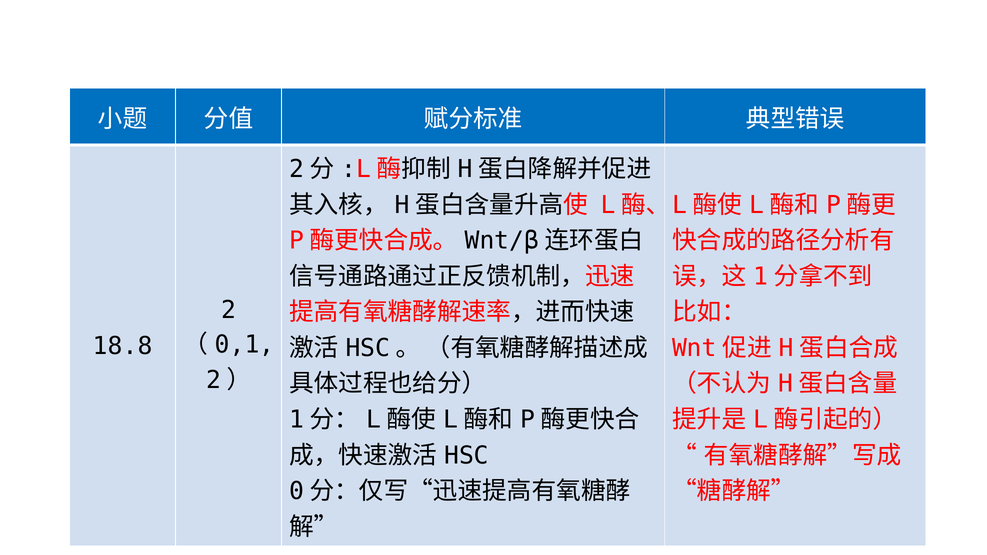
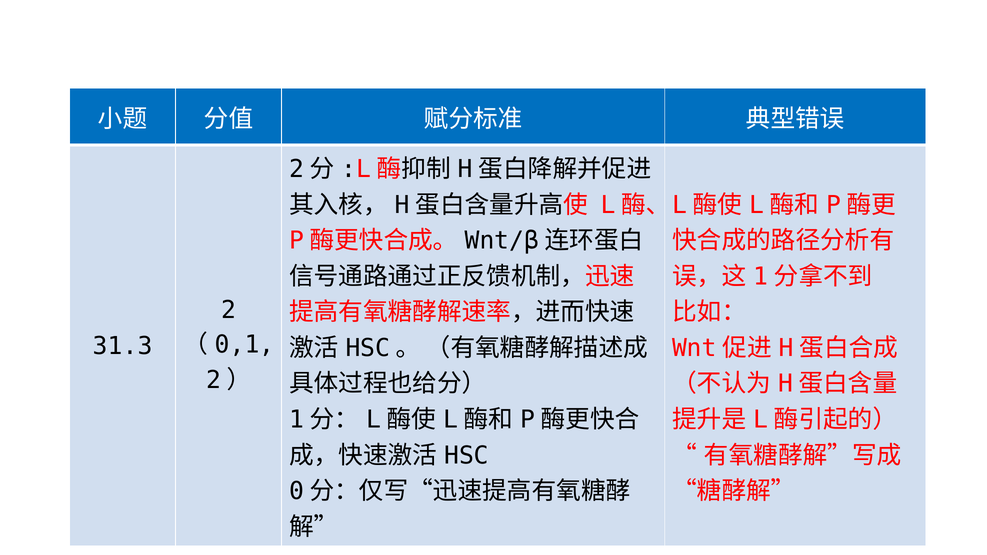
18.8: 18.8 -> 31.3
